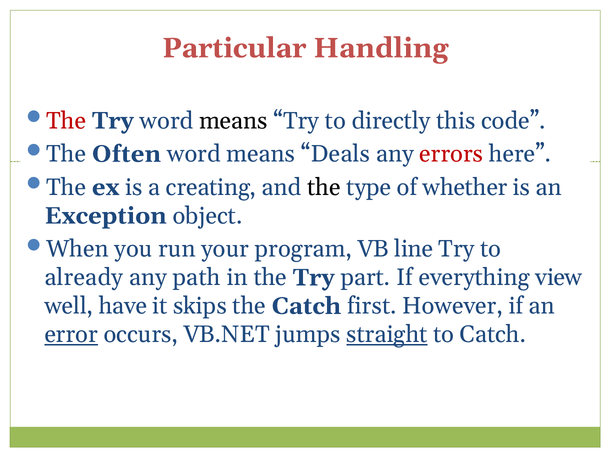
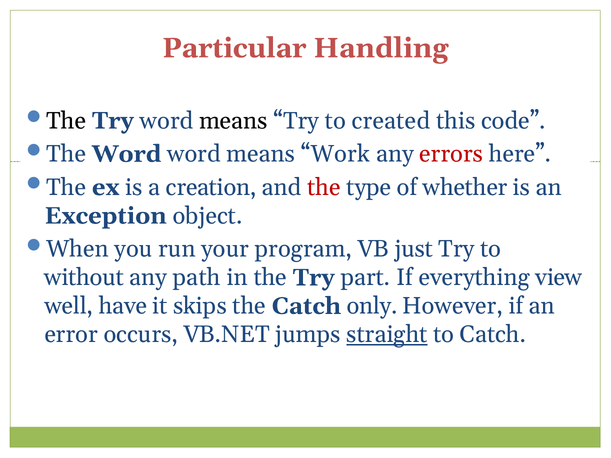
The at (66, 121) colour: red -> black
directly: directly -> created
The Often: Often -> Word
Deals: Deals -> Work
creating: creating -> creation
the at (324, 187) colour: black -> red
line: line -> just
already: already -> without
first: first -> only
error underline: present -> none
